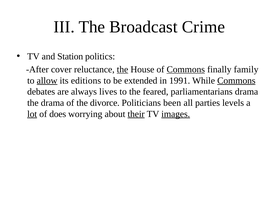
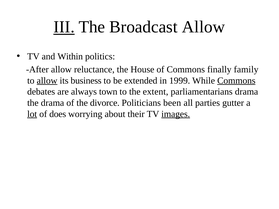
III underline: none -> present
Broadcast Crime: Crime -> Allow
Station: Station -> Within
After cover: cover -> allow
the at (123, 69) underline: present -> none
Commons at (186, 69) underline: present -> none
editions: editions -> business
1991: 1991 -> 1999
lives: lives -> town
feared: feared -> extent
levels: levels -> gutter
their underline: present -> none
